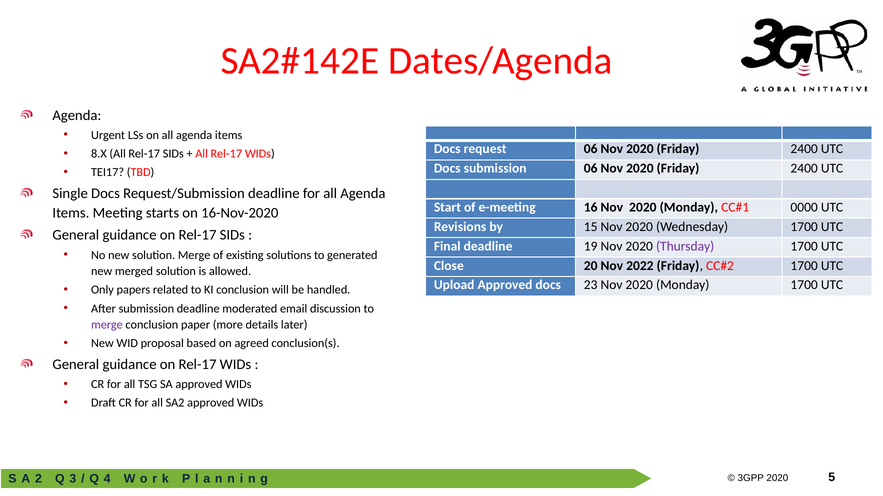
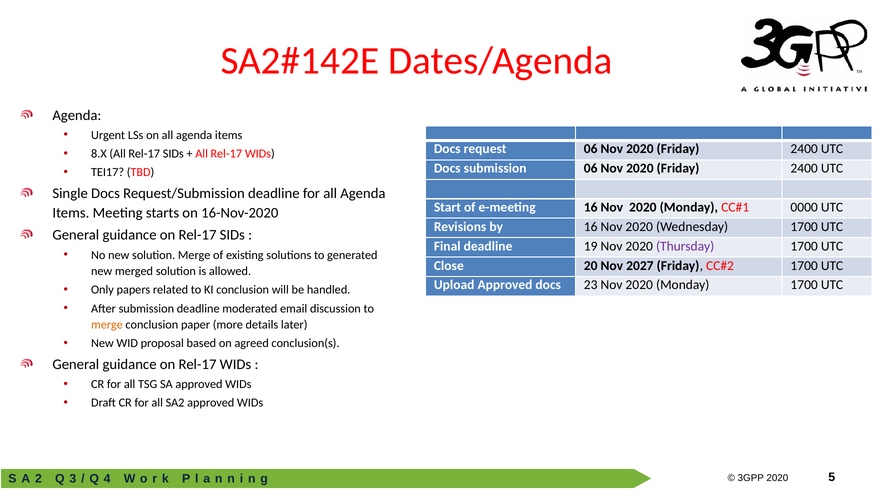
by 15: 15 -> 16
2022: 2022 -> 2027
merge at (107, 325) colour: purple -> orange
